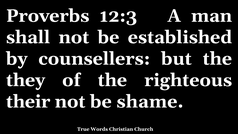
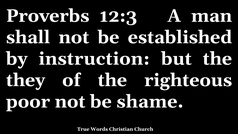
counsellers: counsellers -> instruction
their: their -> poor
